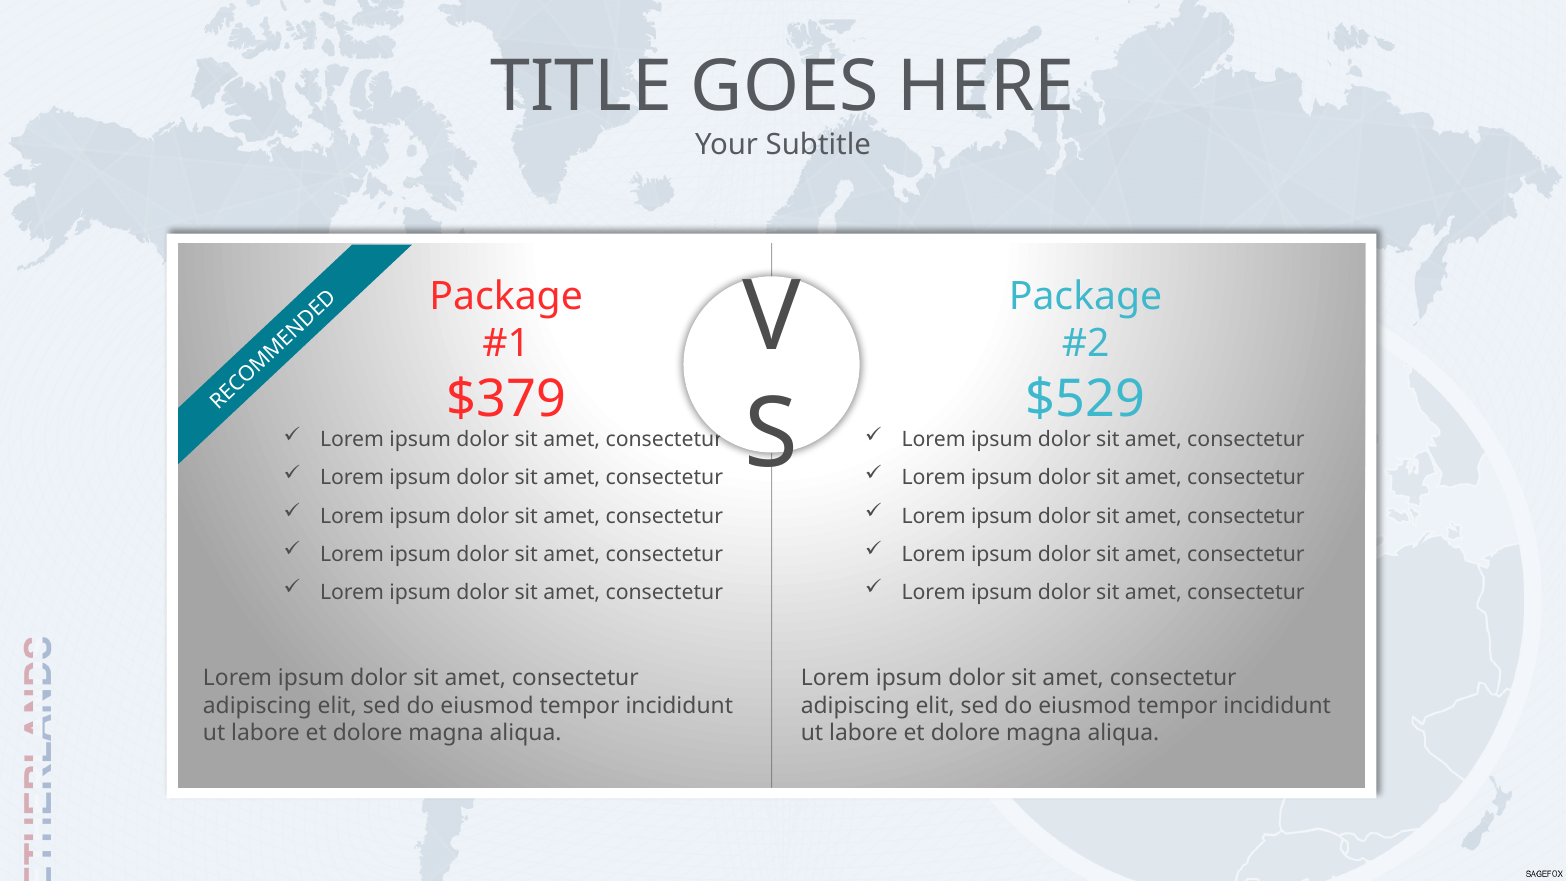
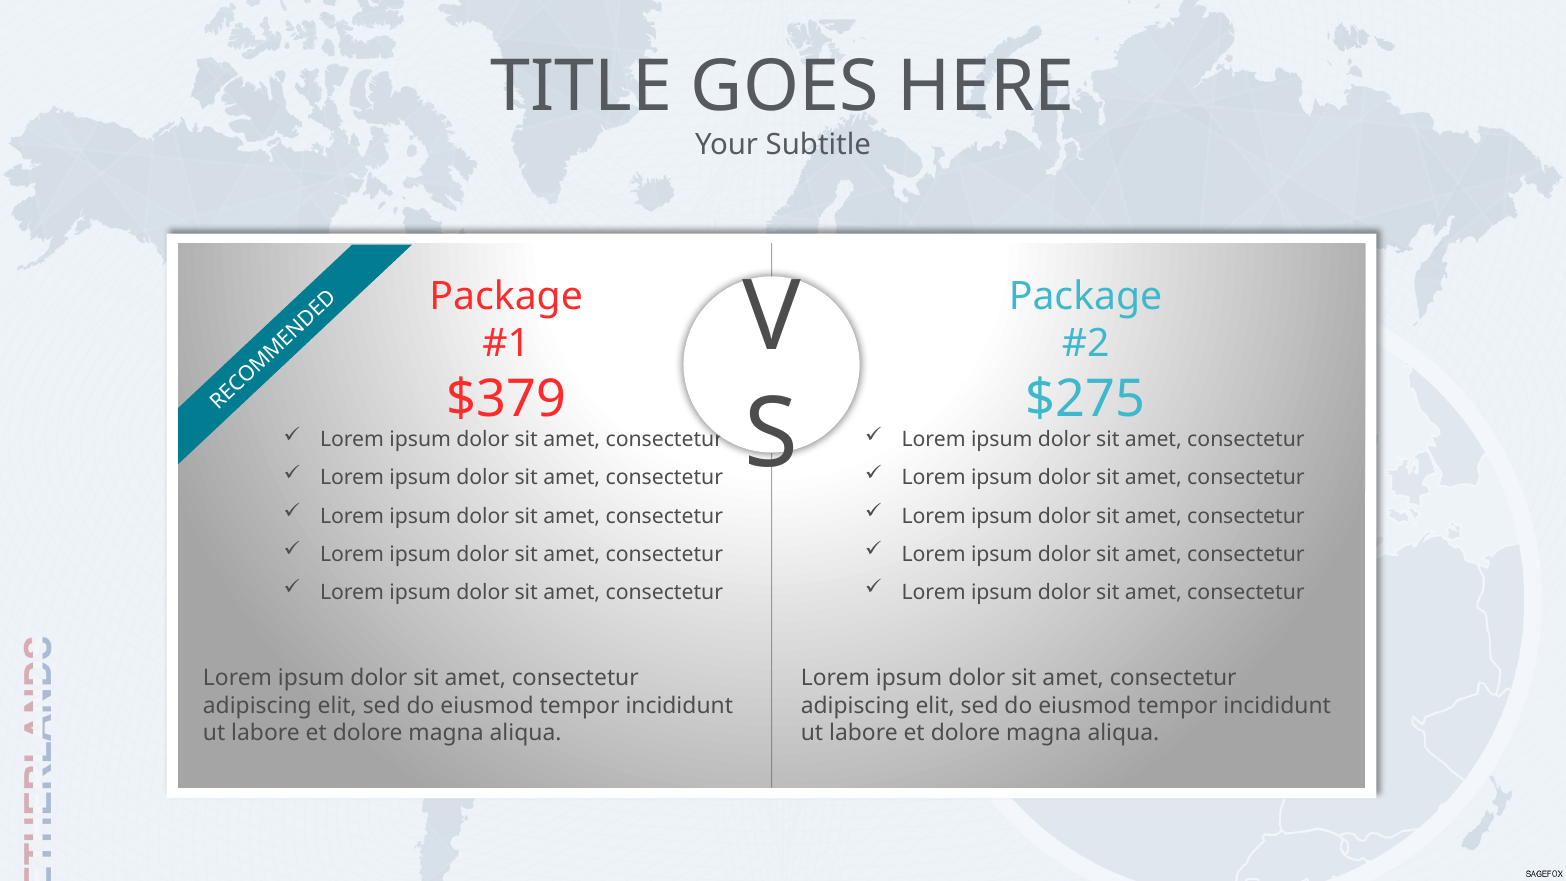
$529: $529 -> $275
